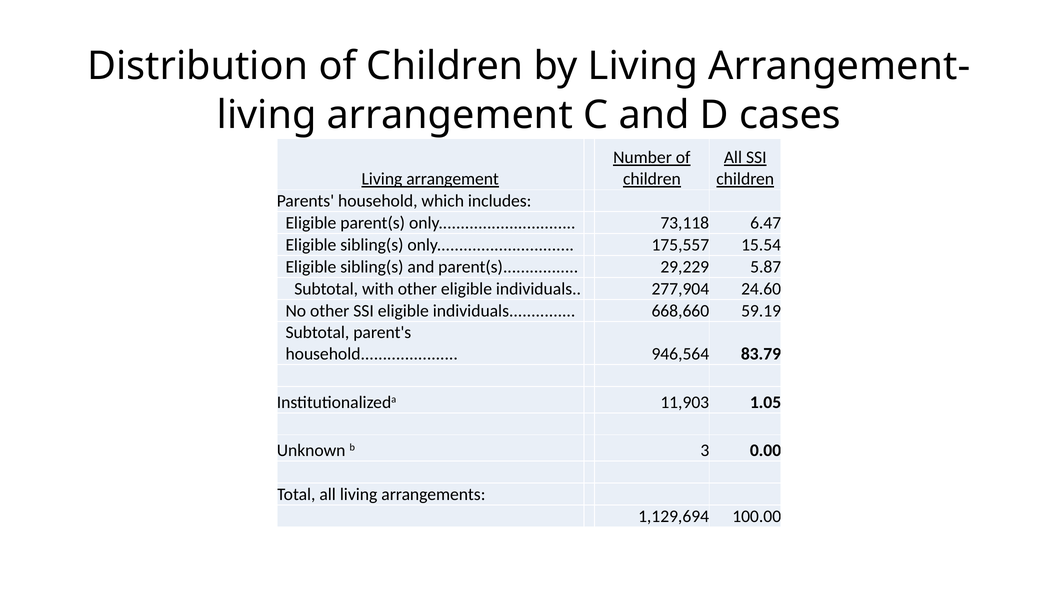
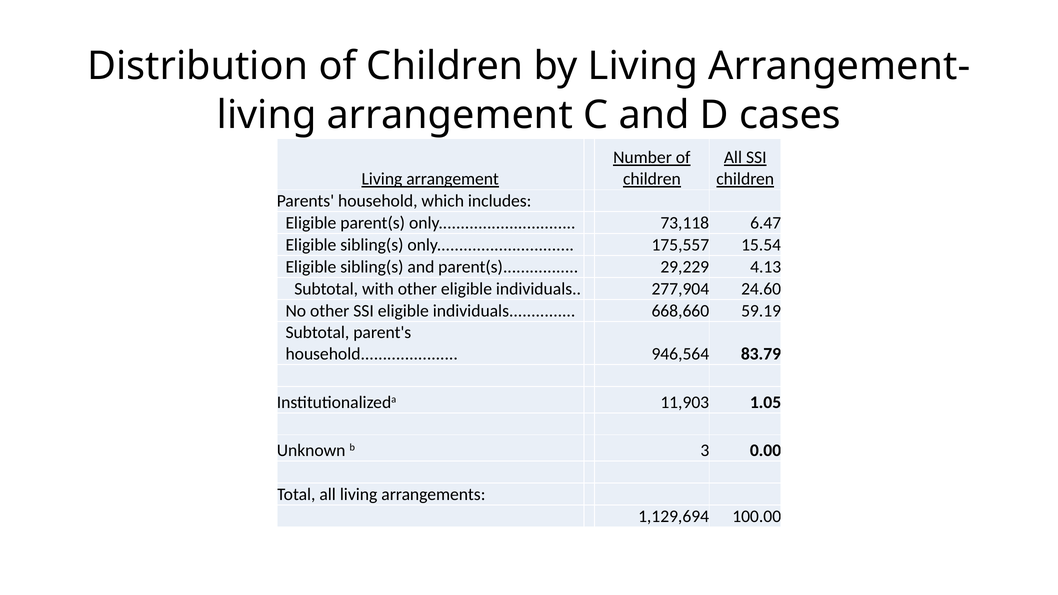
5.87: 5.87 -> 4.13
